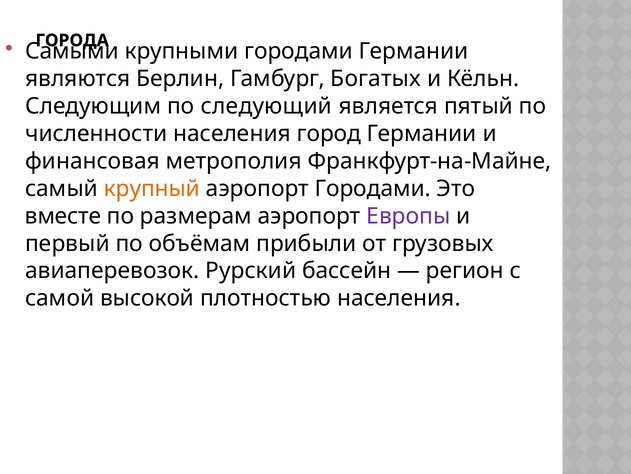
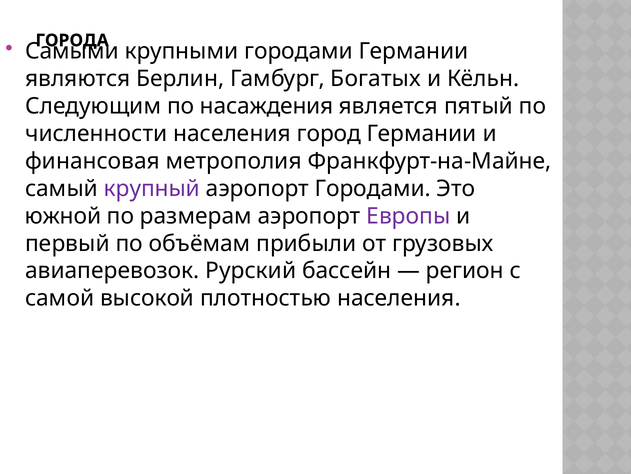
следующий: следующий -> насаждения
крупный colour: orange -> purple
вместе: вместе -> южной
